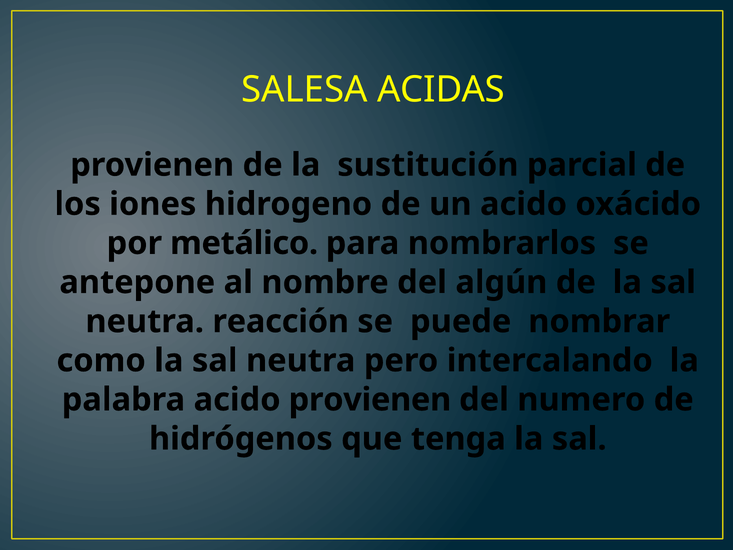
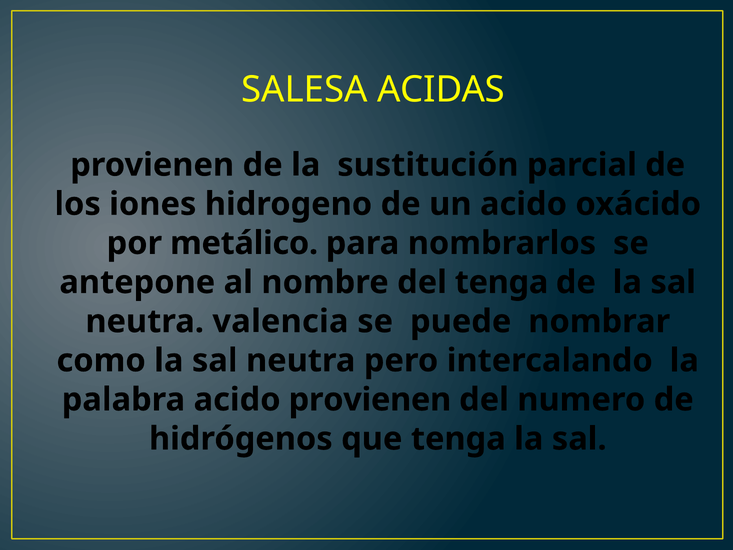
del algún: algún -> tenga
reacción: reacción -> valencia
